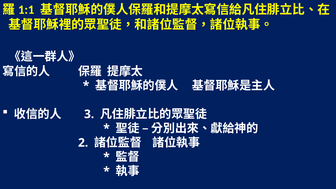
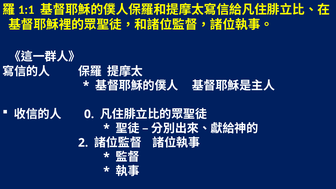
3: 3 -> 0
